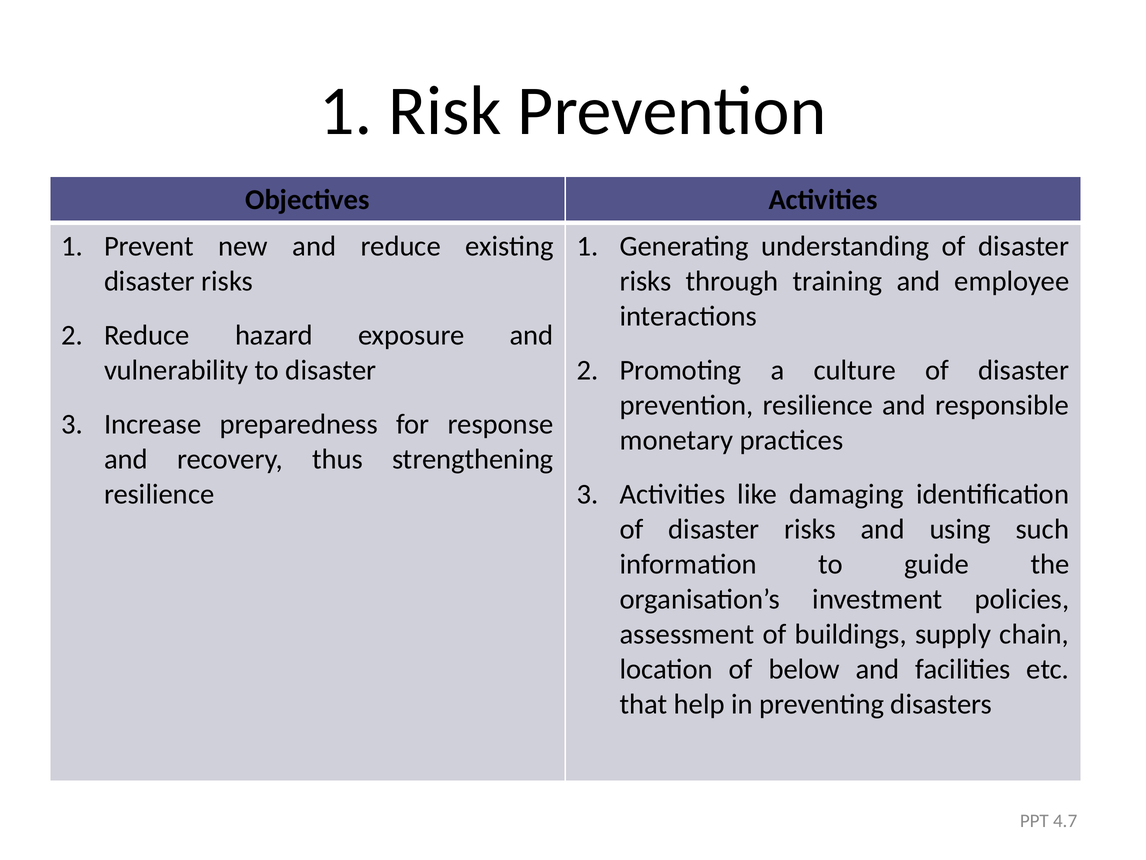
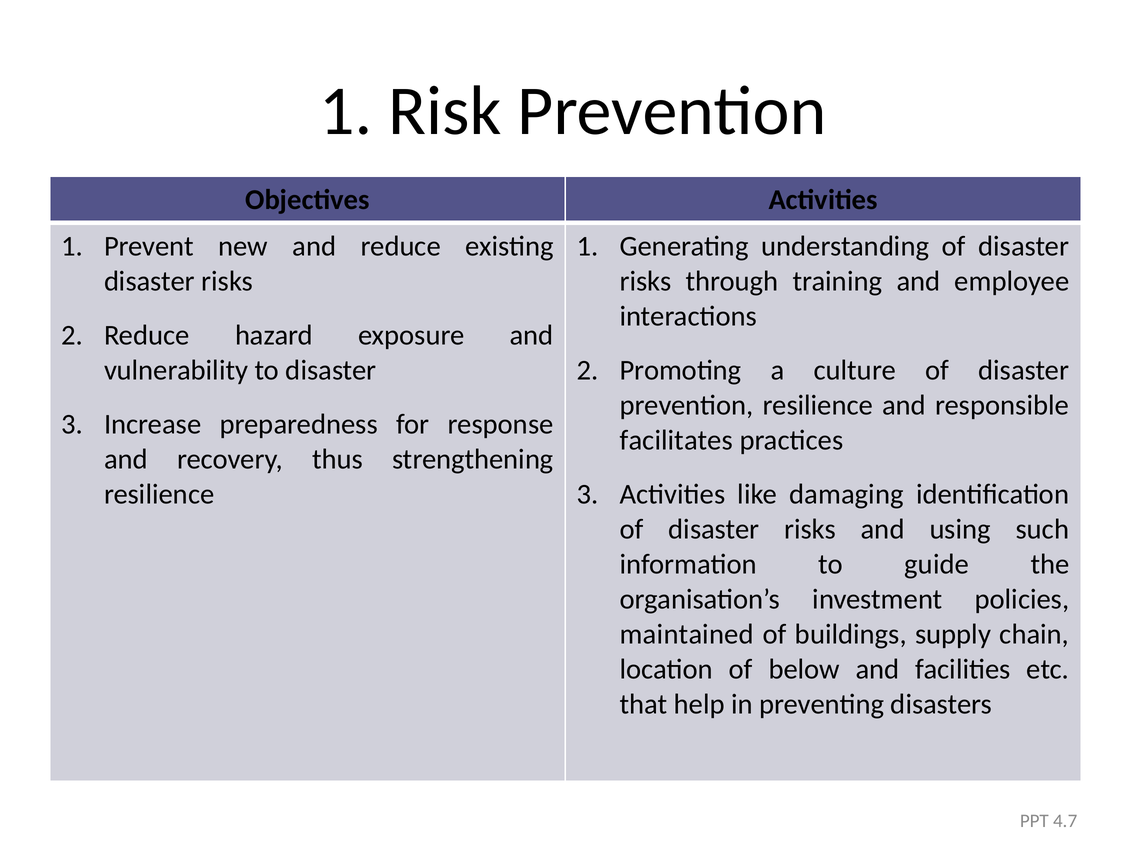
monetary: monetary -> facilitates
assessment: assessment -> maintained
